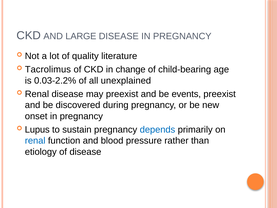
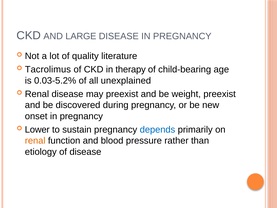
change: change -> therapy
0.03-2.2%: 0.03-2.2% -> 0.03-5.2%
events: events -> weight
Lupus: Lupus -> Lower
renal at (35, 141) colour: blue -> orange
